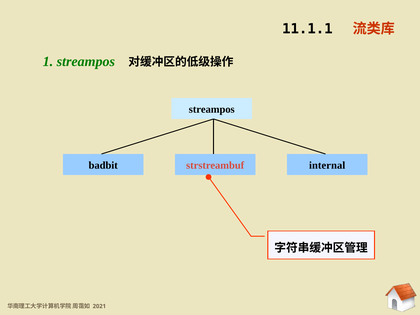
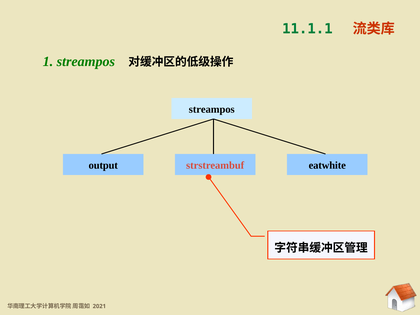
11.1.1 colour: black -> green
badbit: badbit -> output
internal: internal -> eatwhite
